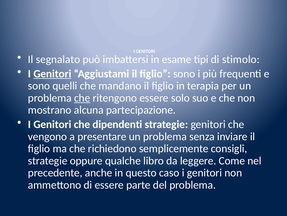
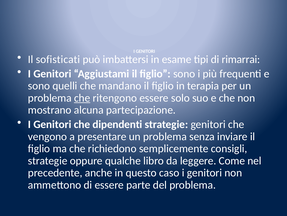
segnalato: segnalato -> sofisticati
stimolo: stimolo -> rimarrai
Genitori at (52, 73) underline: present -> none
